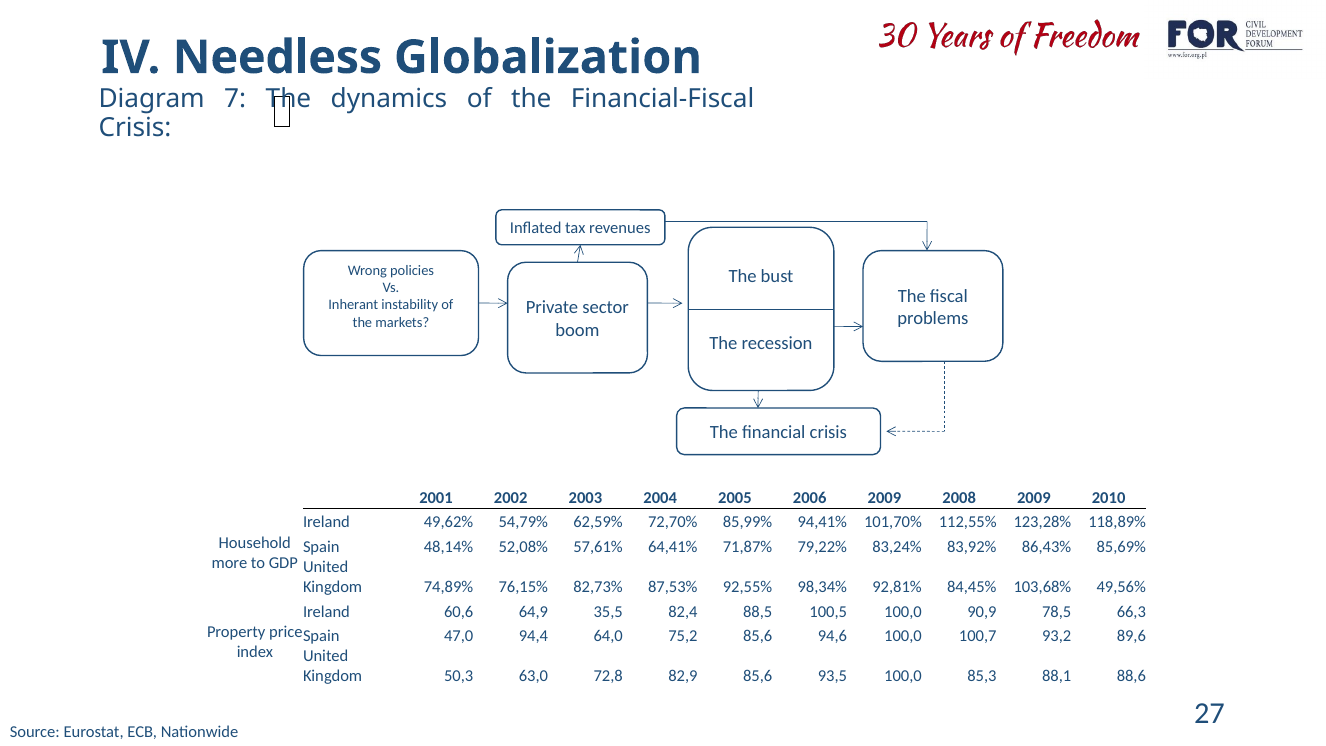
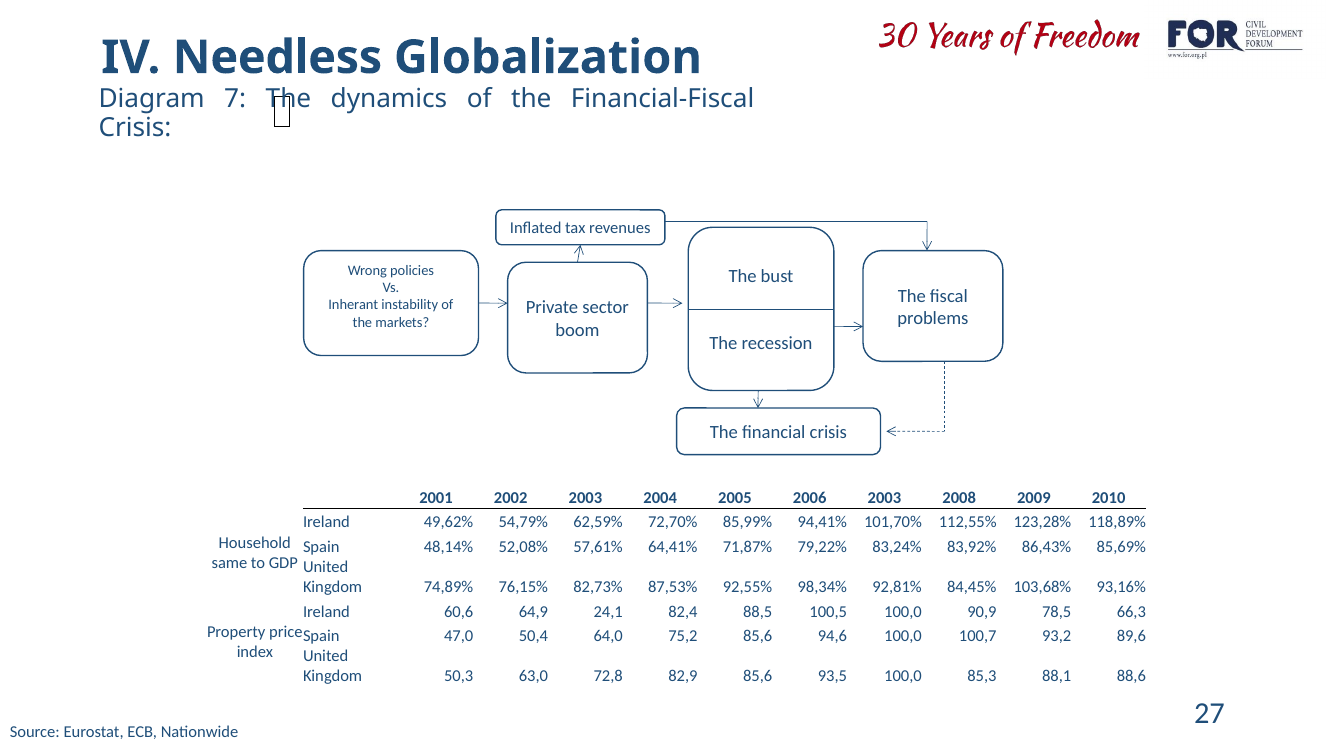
2006 2009: 2009 -> 2003
more: more -> same
49,56%: 49,56% -> 93,16%
35,5: 35,5 -> 24,1
94,4: 94,4 -> 50,4
